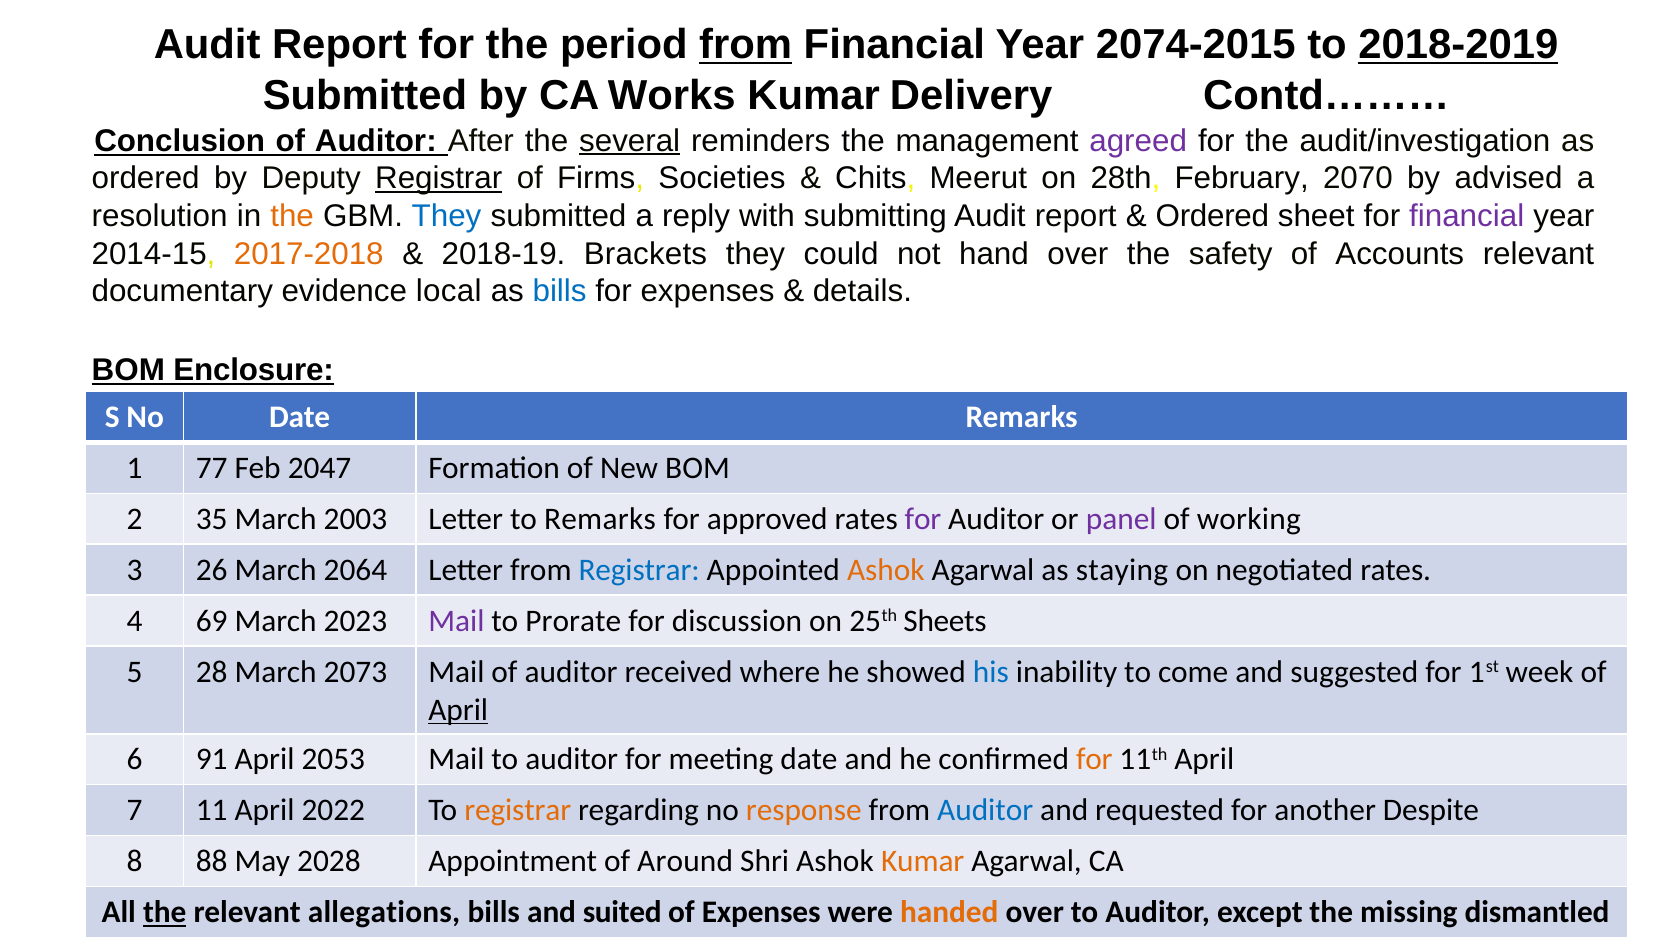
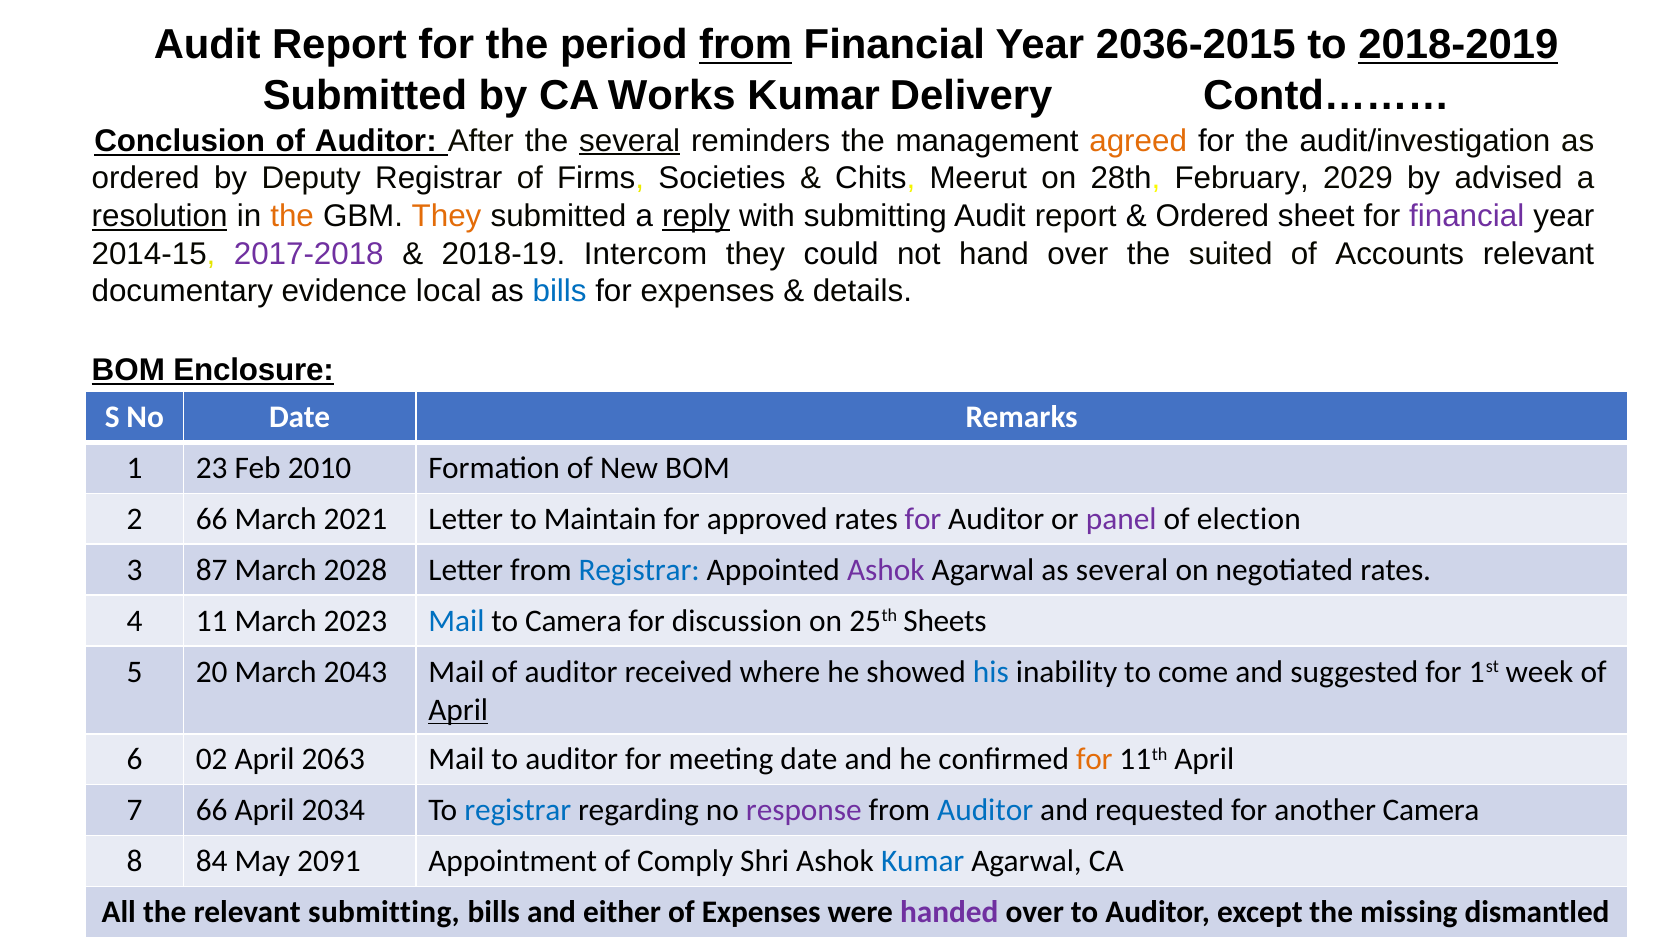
2074-2015: 2074-2015 -> 2036-2015
agreed colour: purple -> orange
Registrar at (439, 179) underline: present -> none
2070: 2070 -> 2029
resolution underline: none -> present
They at (447, 216) colour: blue -> orange
reply underline: none -> present
2017-2018 colour: orange -> purple
Brackets: Brackets -> Intercom
safety: safety -> suited
77: 77 -> 23
2047: 2047 -> 2010
2 35: 35 -> 66
2003: 2003 -> 2021
to Remarks: Remarks -> Maintain
working: working -> election
26: 26 -> 87
2064: 2064 -> 2028
Ashok at (886, 570) colour: orange -> purple
as staying: staying -> several
69: 69 -> 11
Mail at (456, 621) colour: purple -> blue
to Prorate: Prorate -> Camera
28: 28 -> 20
2073: 2073 -> 2043
91: 91 -> 02
2053: 2053 -> 2063
7 11: 11 -> 66
2022: 2022 -> 2034
registrar at (518, 811) colour: orange -> blue
response colour: orange -> purple
another Despite: Despite -> Camera
88: 88 -> 84
2028: 2028 -> 2091
Around: Around -> Comply
Kumar at (923, 861) colour: orange -> blue
the at (165, 912) underline: present -> none
relevant allegations: allegations -> submitting
suited: suited -> either
handed colour: orange -> purple
